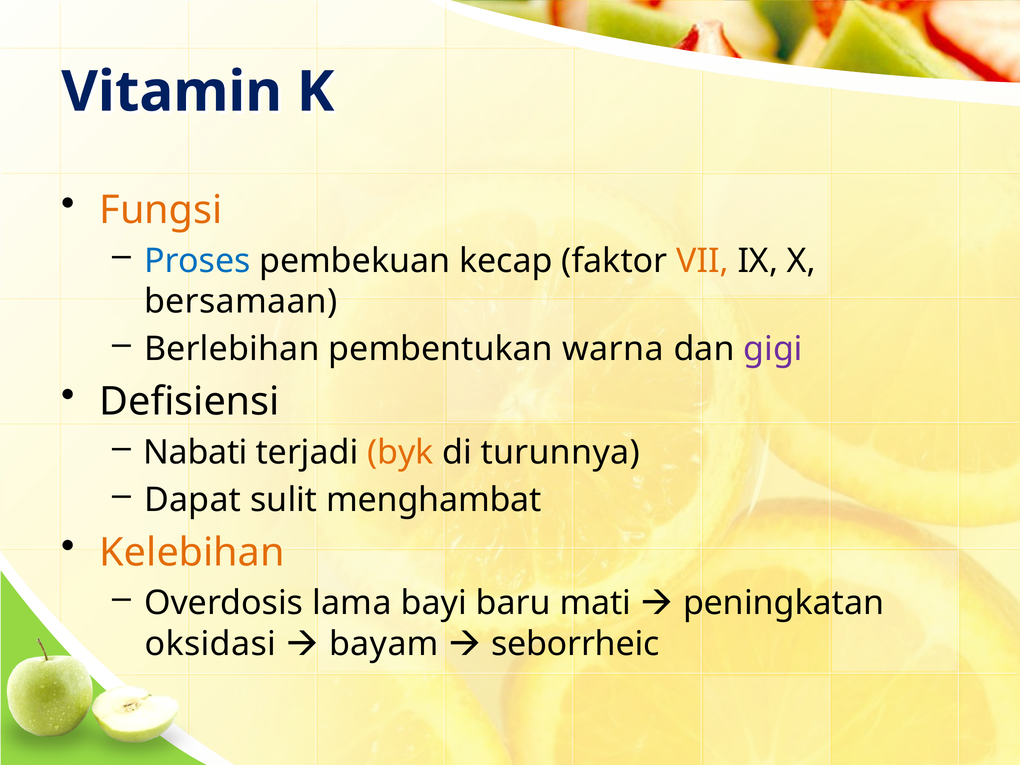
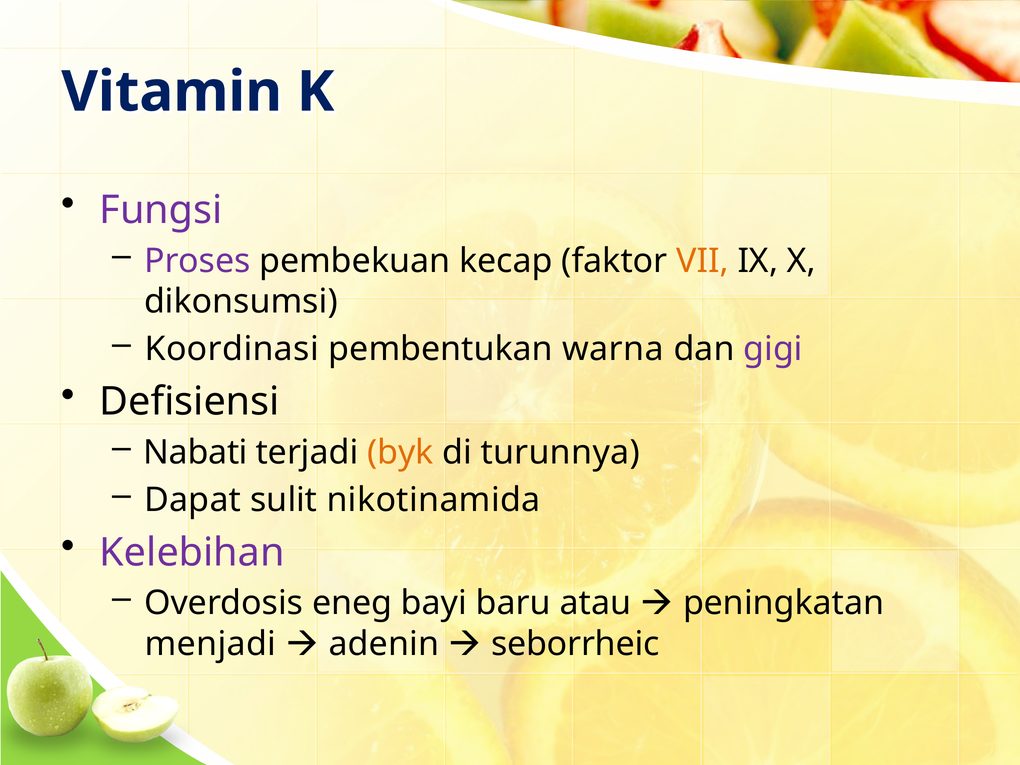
Fungsi colour: orange -> purple
Proses colour: blue -> purple
bersamaan: bersamaan -> dikonsumsi
Berlebihan: Berlebihan -> Koordinasi
menghambat: menghambat -> nikotinamida
Kelebihan colour: orange -> purple
lama: lama -> eneg
mati: mati -> atau
oksidasi: oksidasi -> menjadi
bayam: bayam -> adenin
